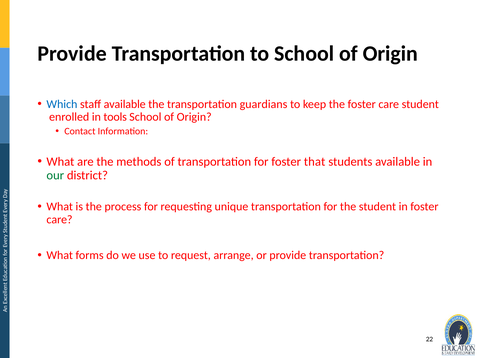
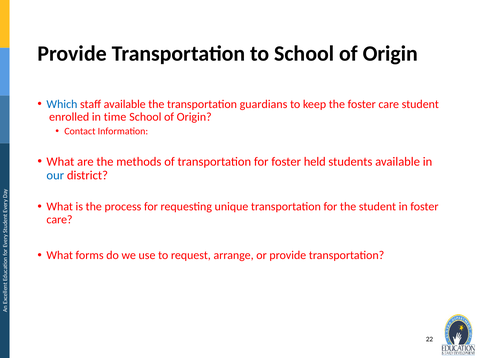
tools: tools -> time
that: that -> held
our colour: green -> blue
